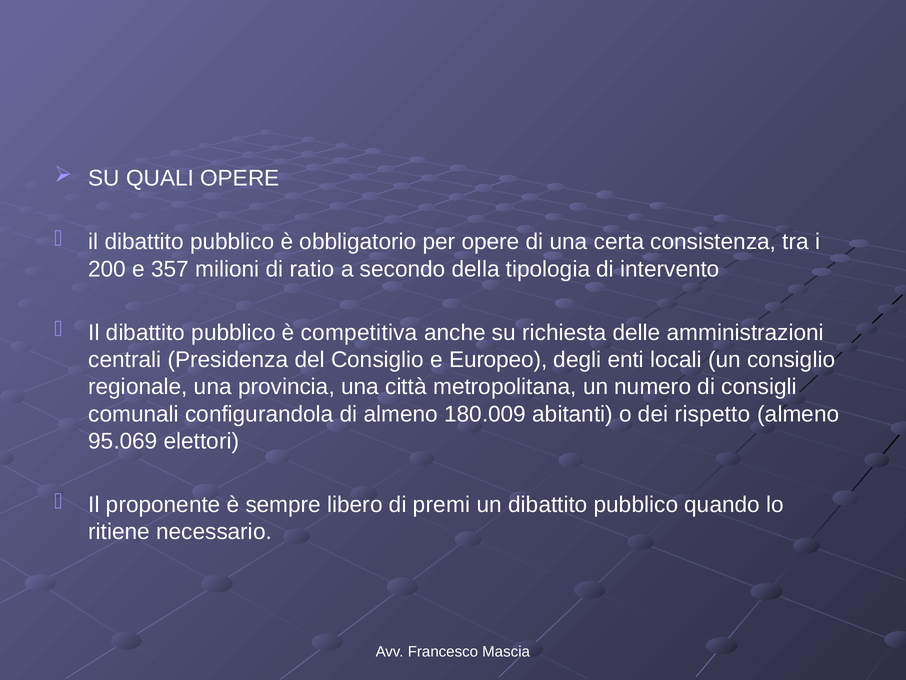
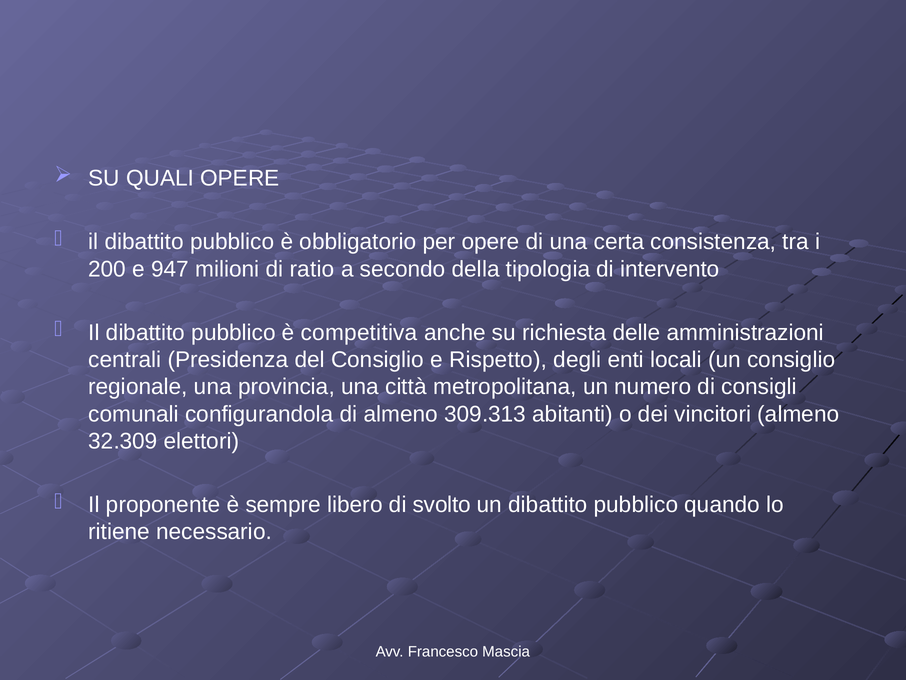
357: 357 -> 947
Europeo: Europeo -> Rispetto
180.009: 180.009 -> 309.313
rispetto: rispetto -> vincitori
95.069: 95.069 -> 32.309
premi: premi -> svolto
